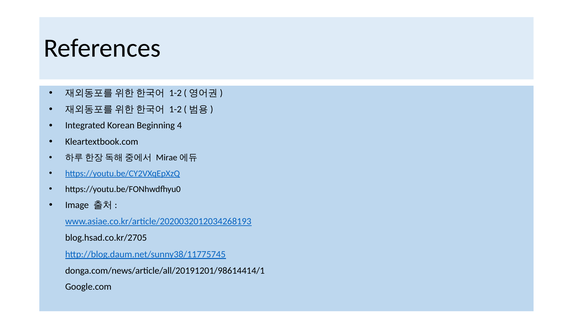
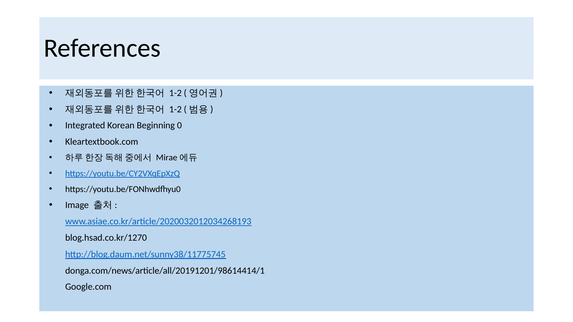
4: 4 -> 0
blog.hsad.co.kr/2705: blog.hsad.co.kr/2705 -> blog.hsad.co.kr/1270
